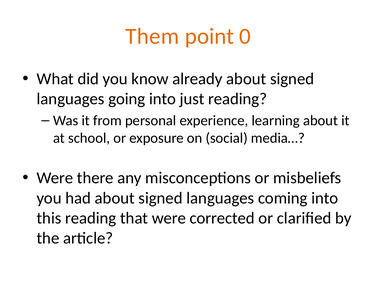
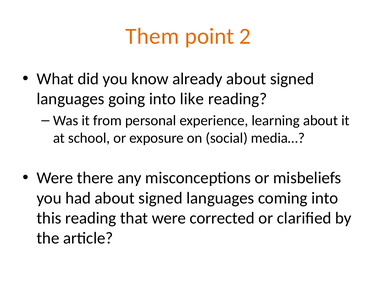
0: 0 -> 2
just: just -> like
